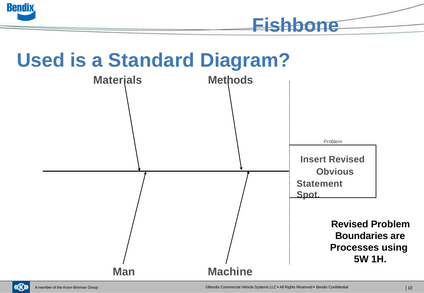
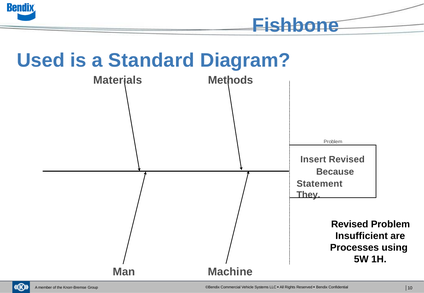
Obvious: Obvious -> Because
Spot: Spot -> They
Boundaries: Boundaries -> Insufficient
